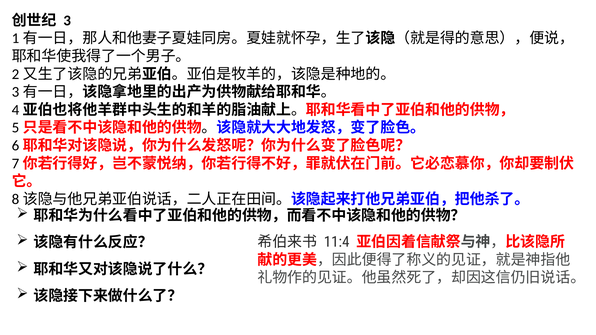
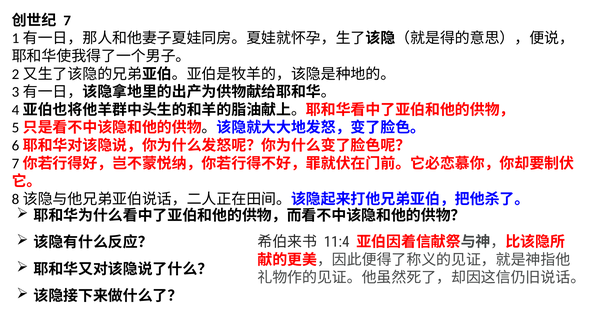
3: 3 -> 7
